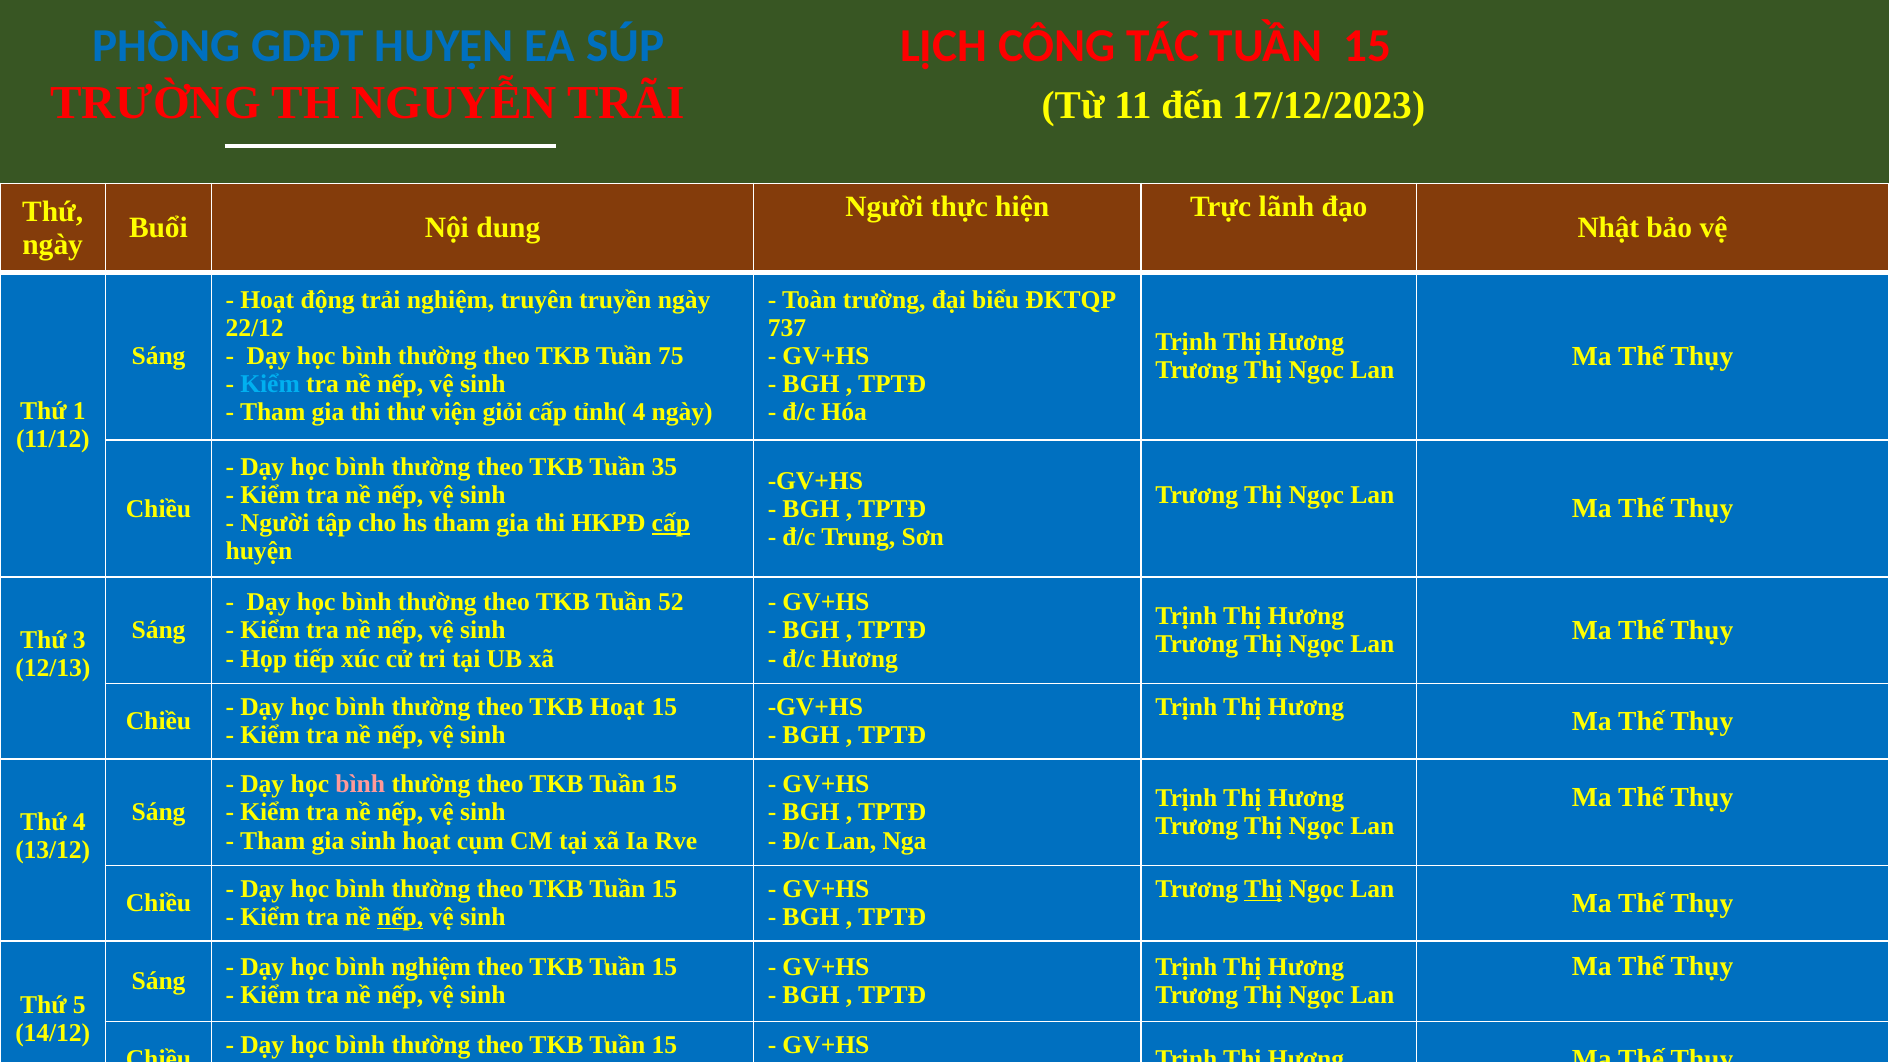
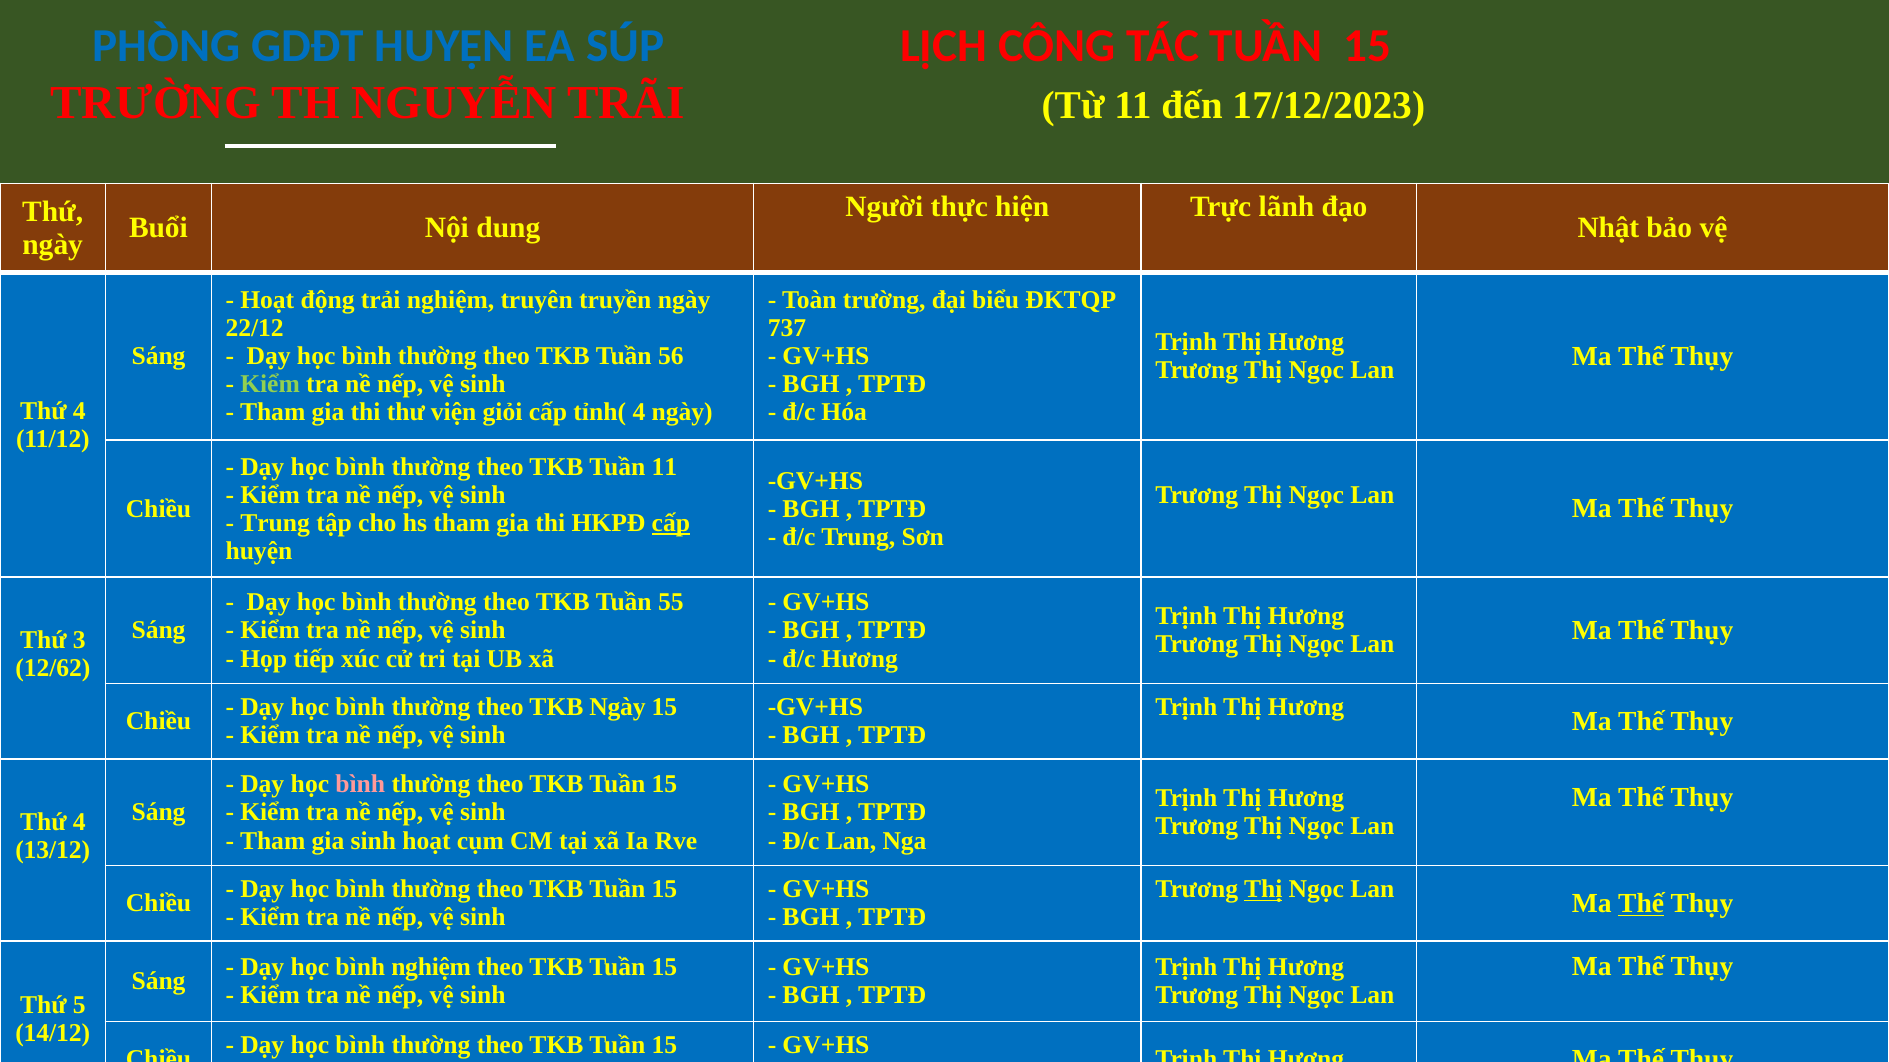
75: 75 -> 56
Kiểm at (270, 385) colour: light blue -> light green
1 at (79, 411): 1 -> 4
Tuần 35: 35 -> 11
Người at (275, 523): Người -> Trung
52: 52 -> 55
12/13: 12/13 -> 12/62
TKB Hoạt: Hoạt -> Ngày
Thế at (1641, 904) underline: none -> present
nếp at (400, 918) underline: present -> none
